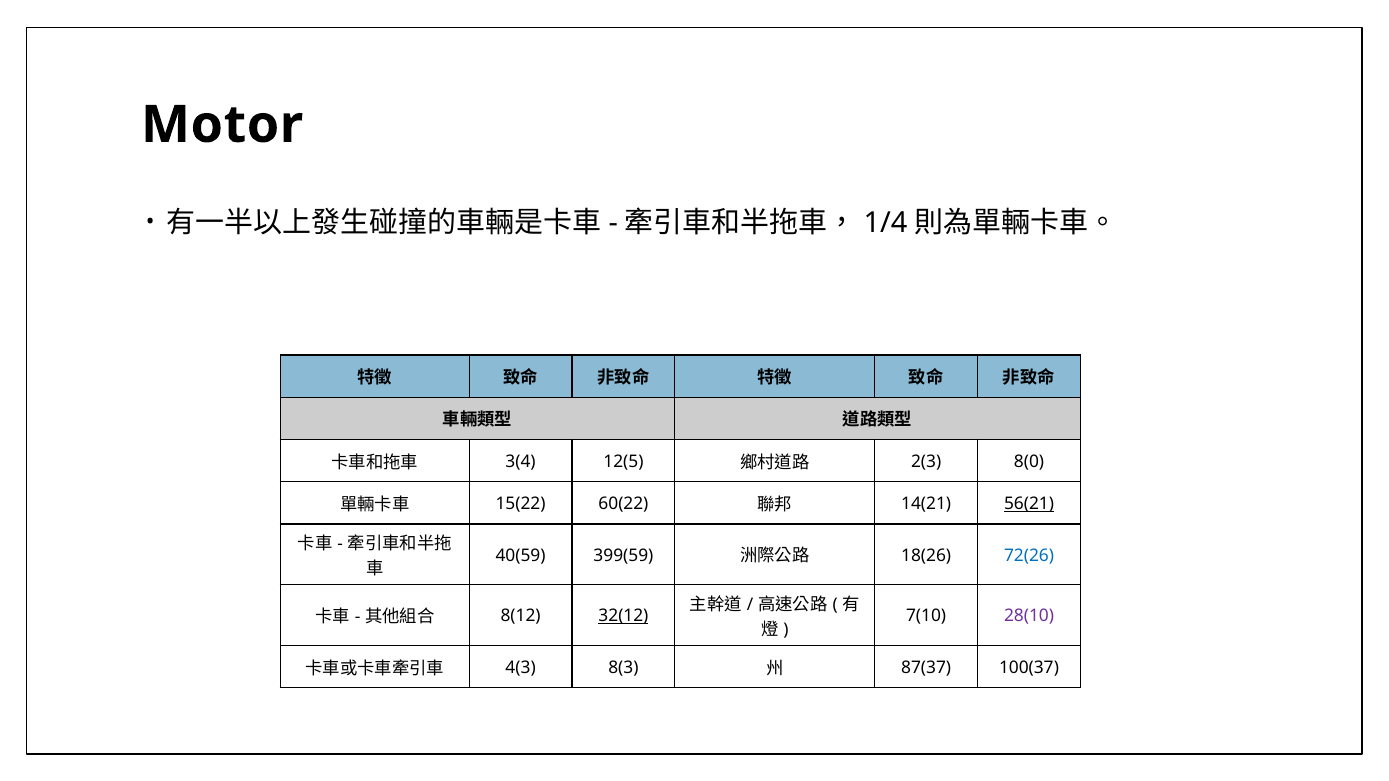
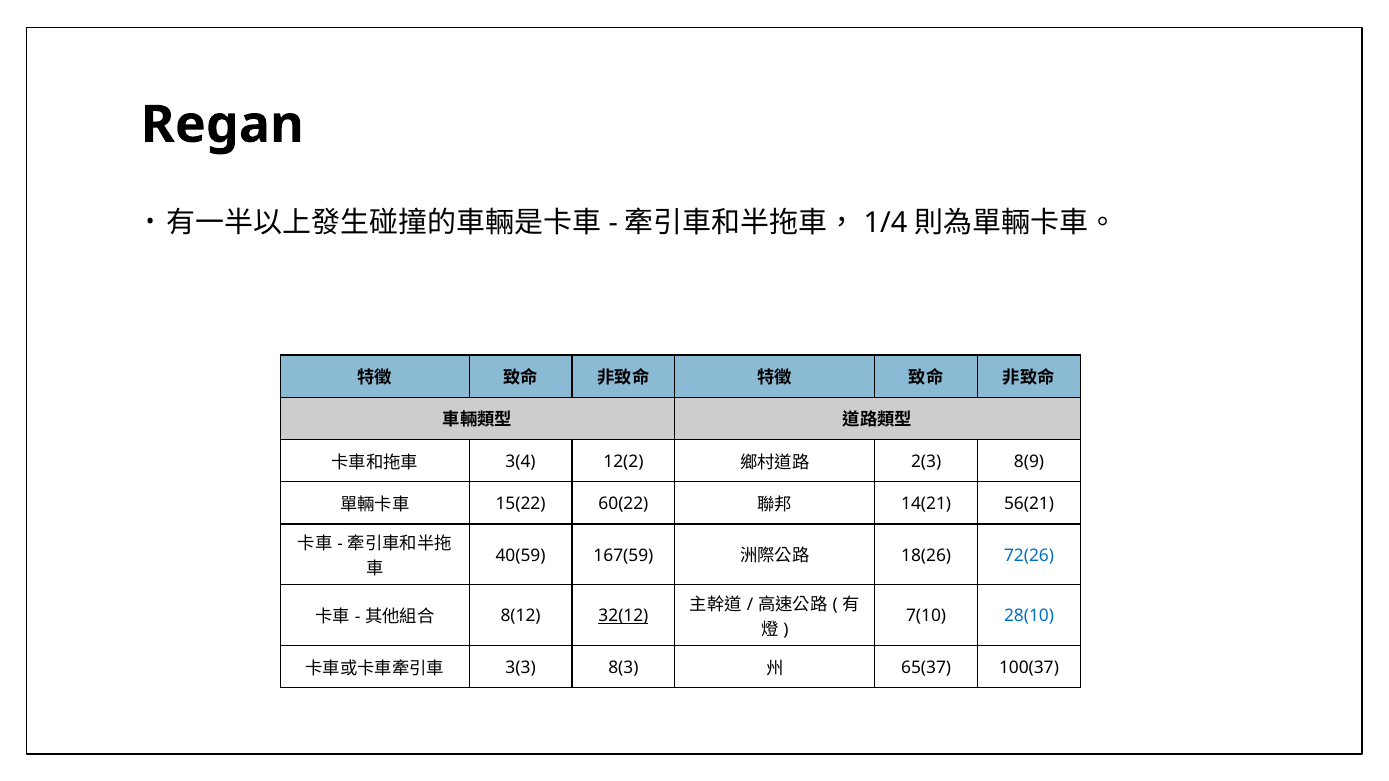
Motor: Motor -> Regan
12(5: 12(5 -> 12(2
8(0: 8(0 -> 8(9
56(21 underline: present -> none
399(59: 399(59 -> 167(59
28(10 colour: purple -> blue
4(3: 4(3 -> 3(3
87(37: 87(37 -> 65(37
